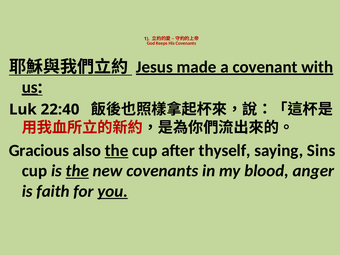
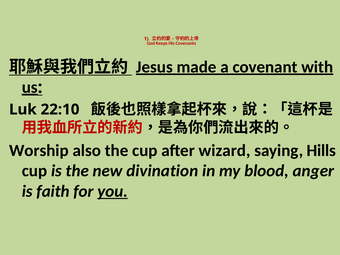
22:40: 22:40 -> 22:10
Gracious: Gracious -> Worship
the at (117, 150) underline: present -> none
thyself: thyself -> wizard
Sins: Sins -> Hills
the at (77, 171) underline: present -> none
new covenants: covenants -> divination
